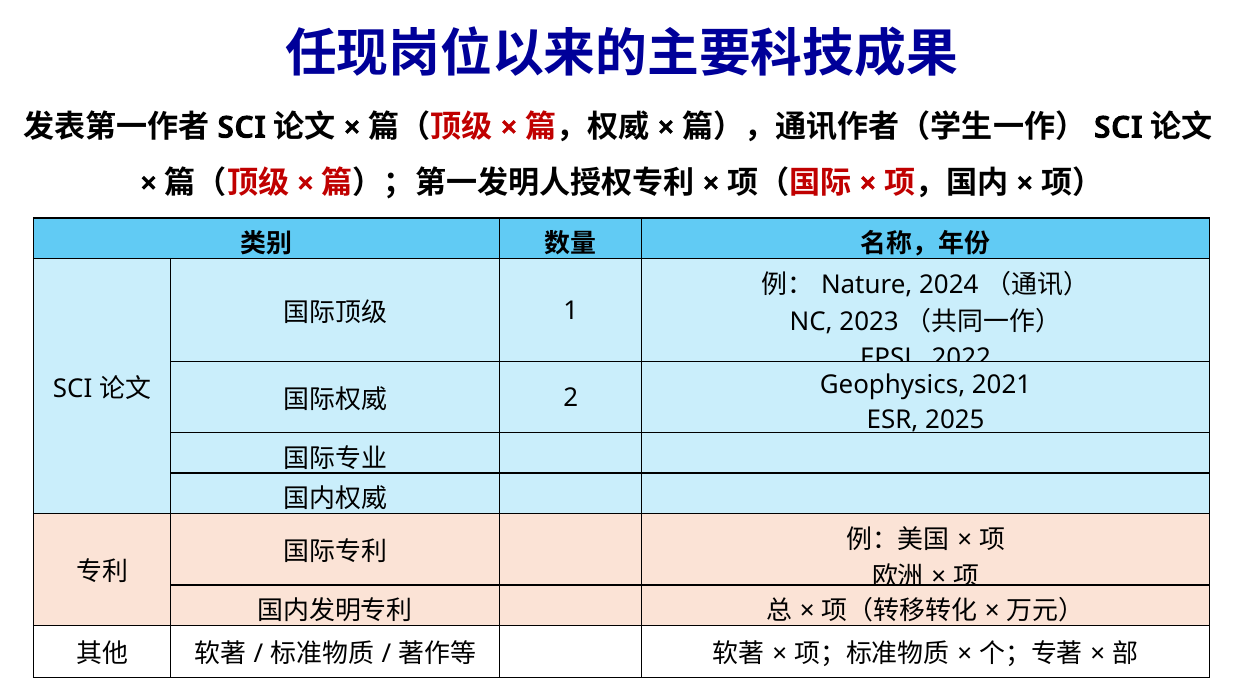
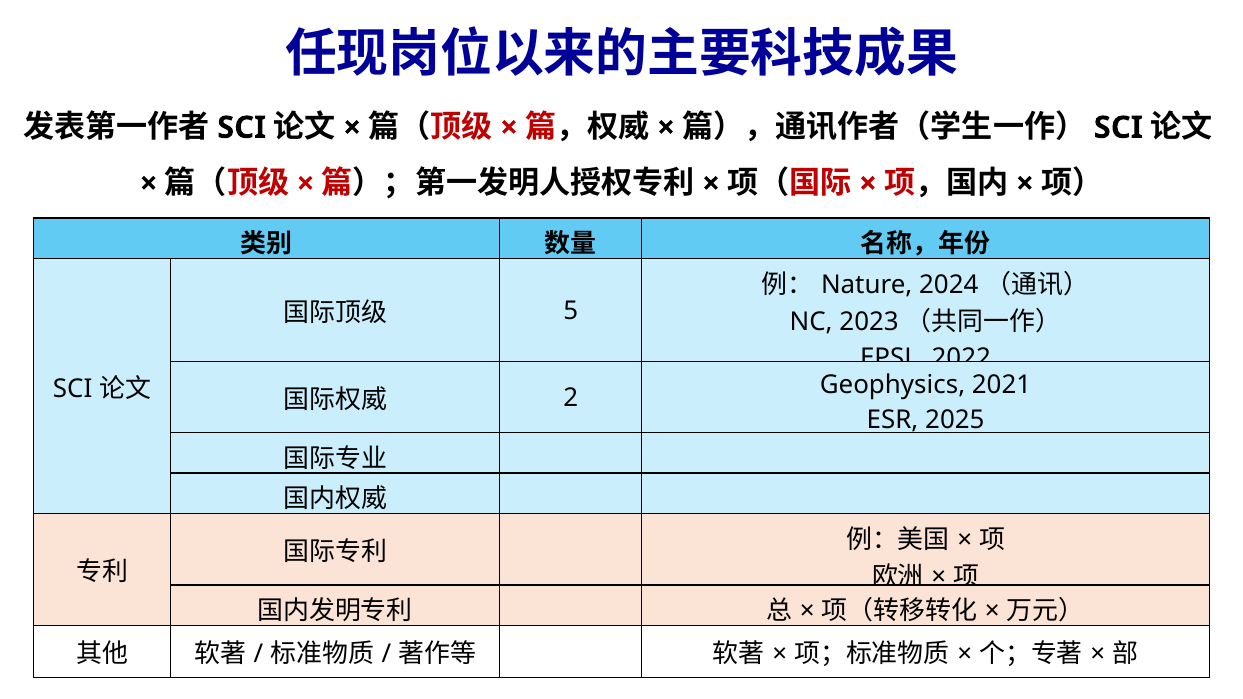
1: 1 -> 5
